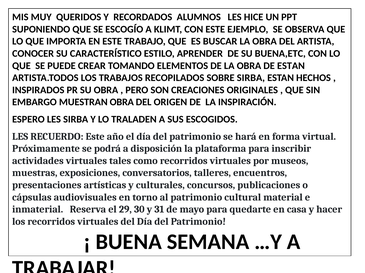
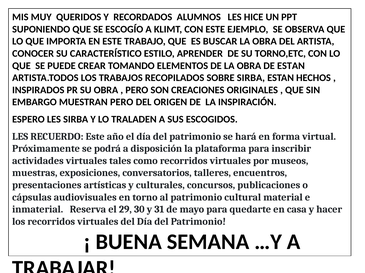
BUENA,ETC: BUENA,ETC -> TORNO,ETC
MUESTRAN OBRA: OBRA -> PERO
